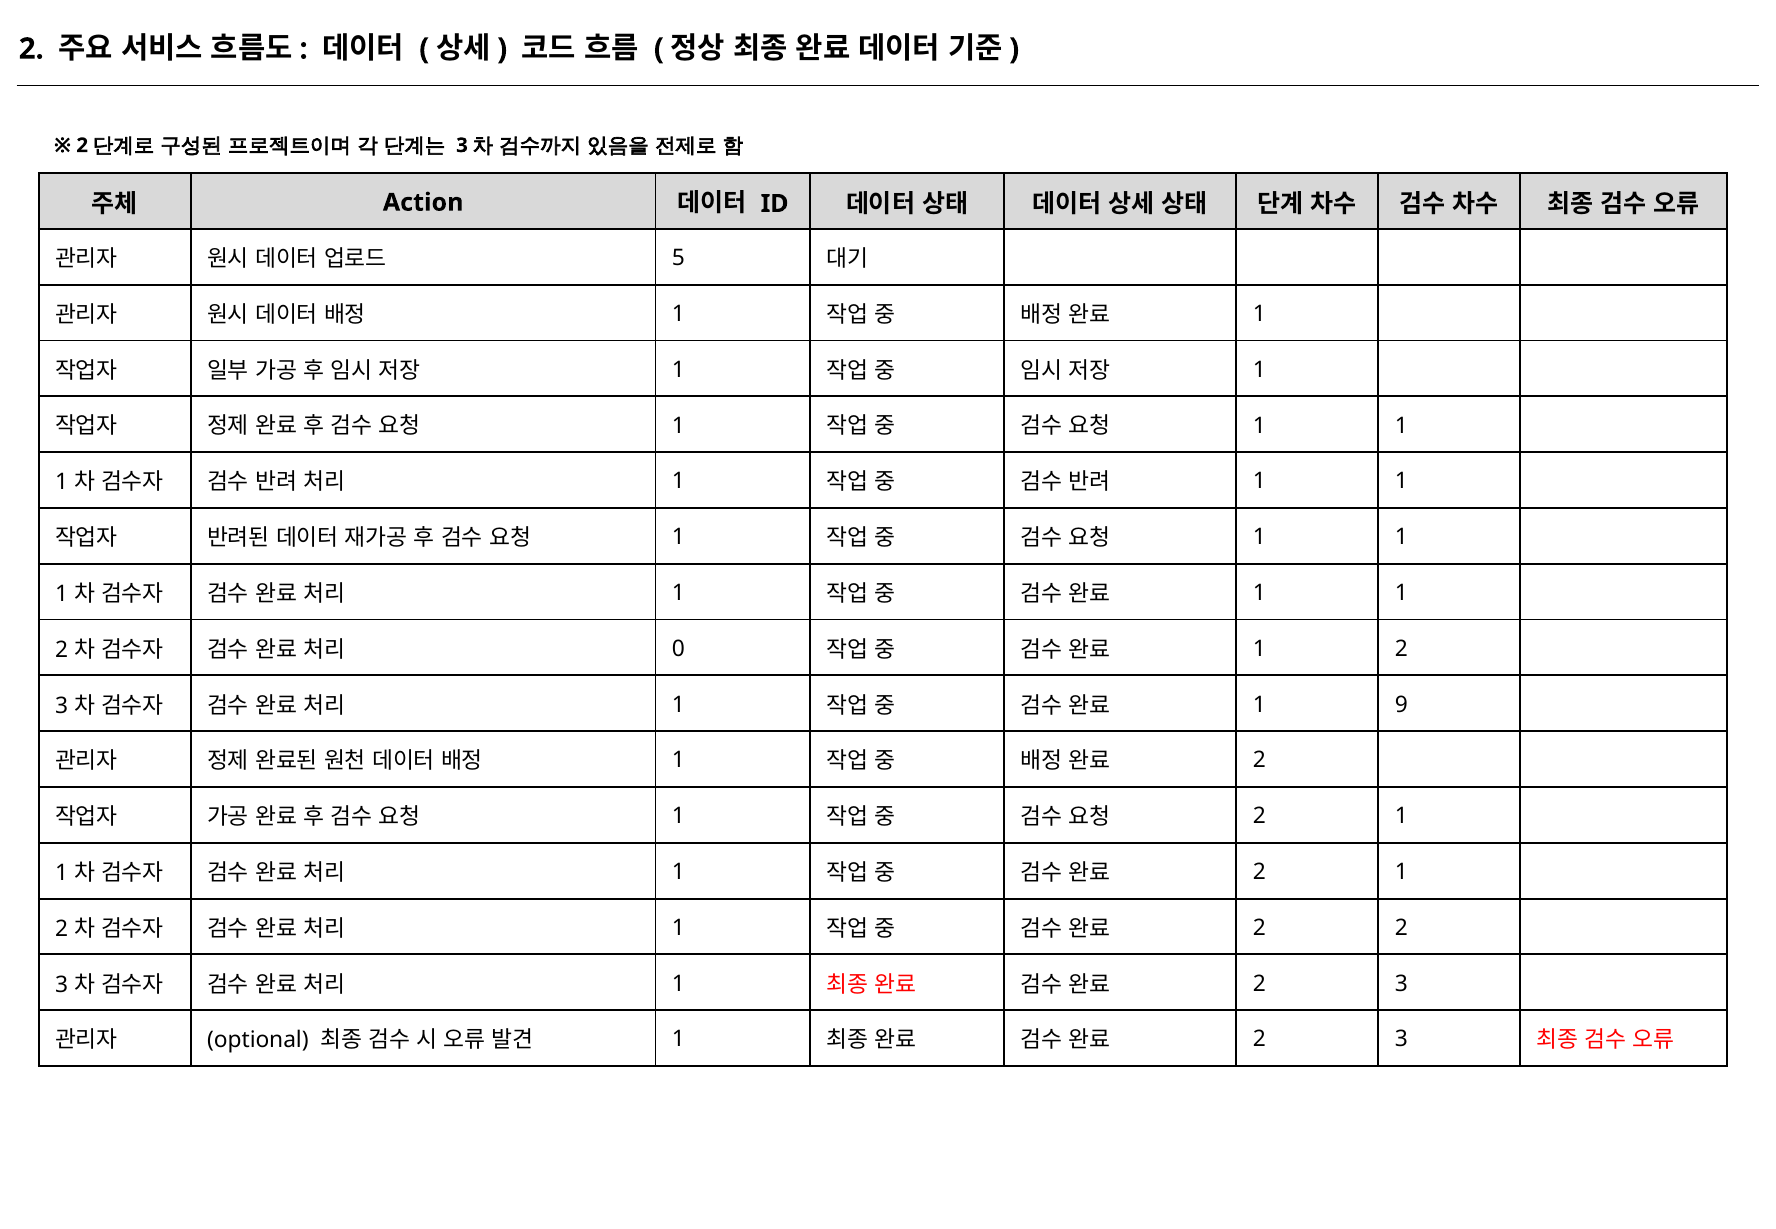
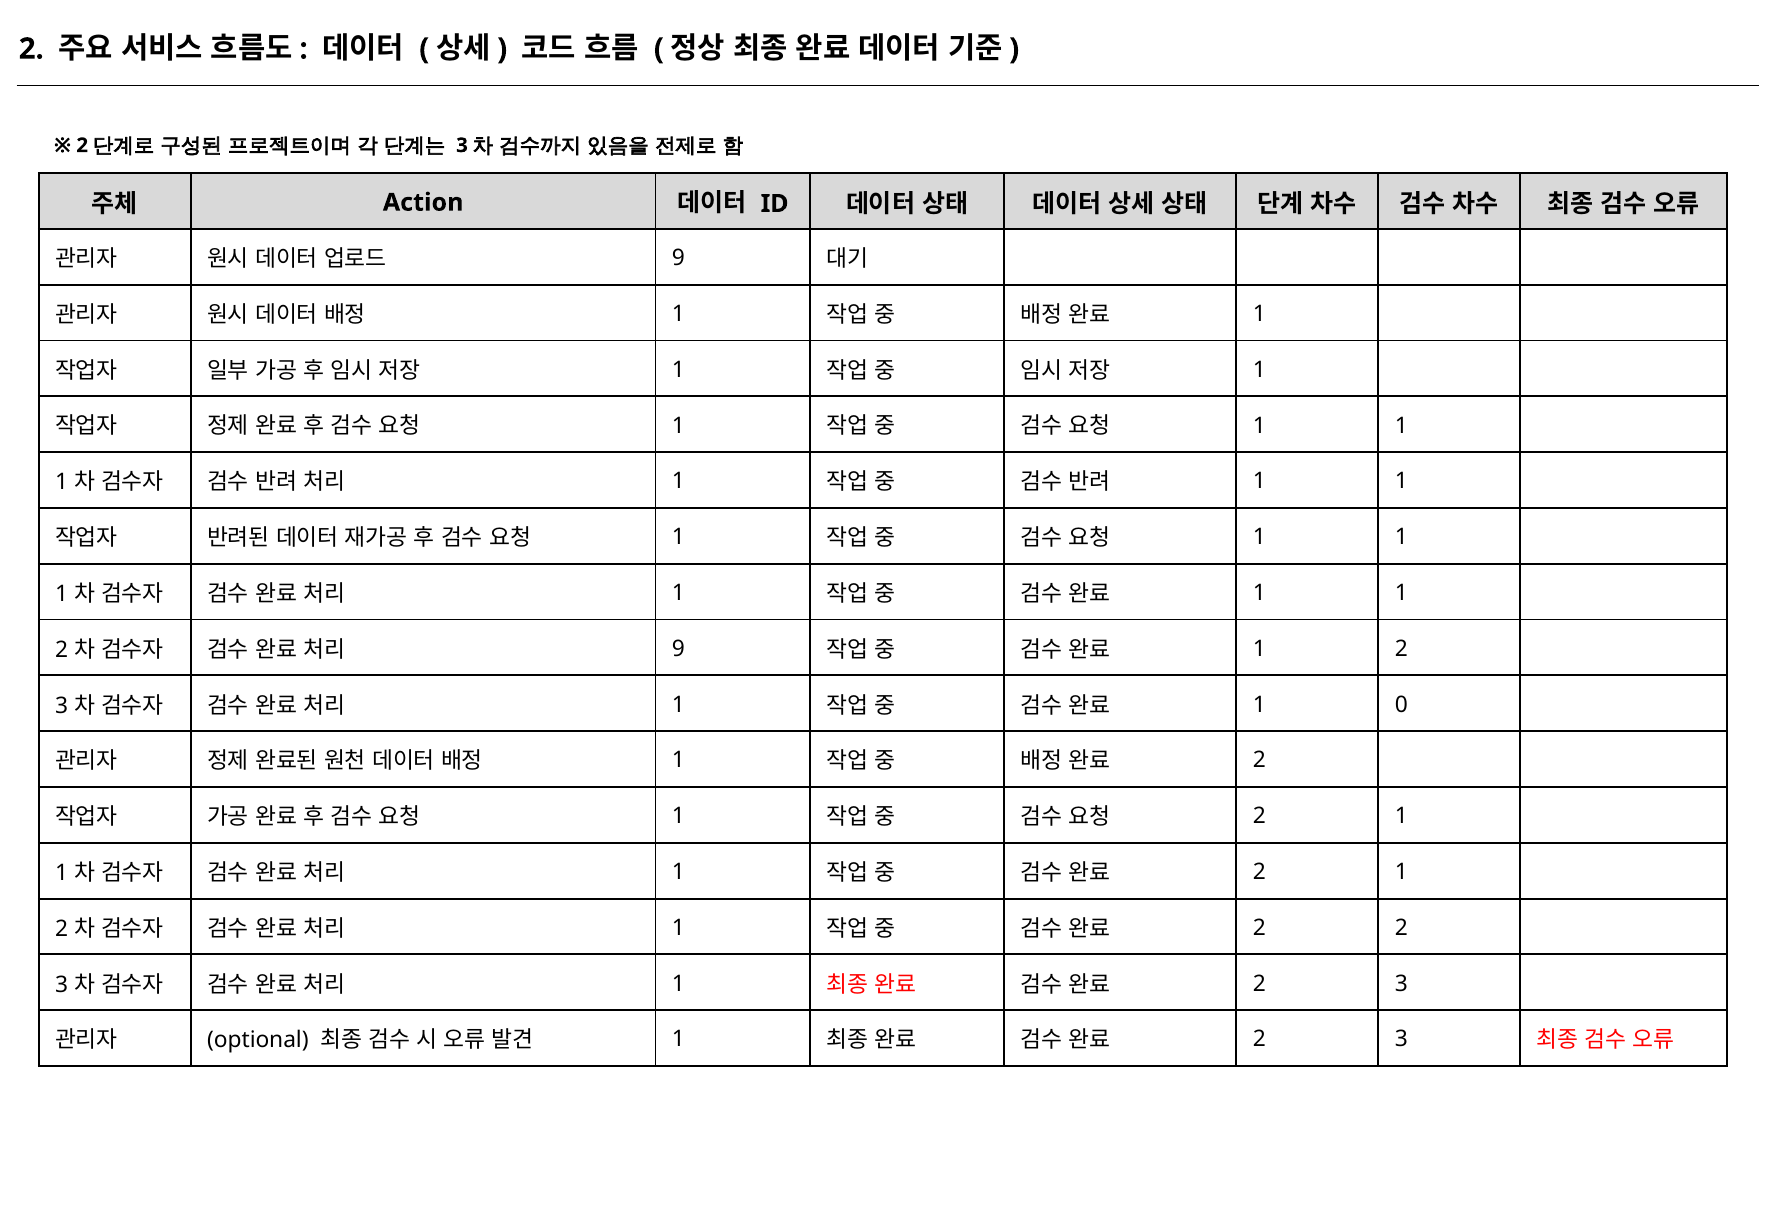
5 at (678, 258): 5 -> 9
0 at (678, 649): 0 -> 9
9: 9 -> 0
